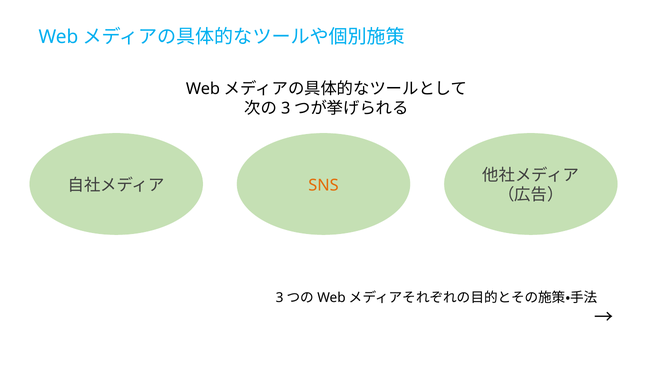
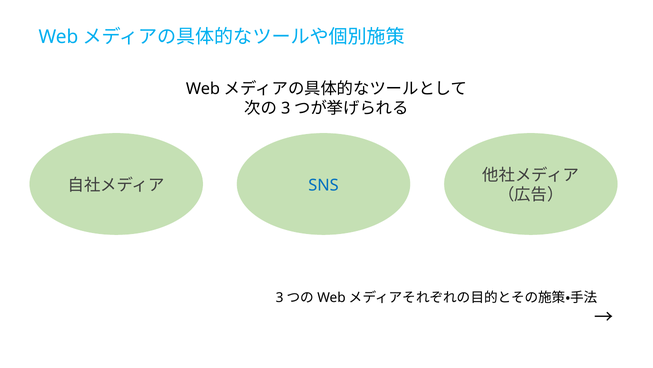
SNS colour: orange -> blue
